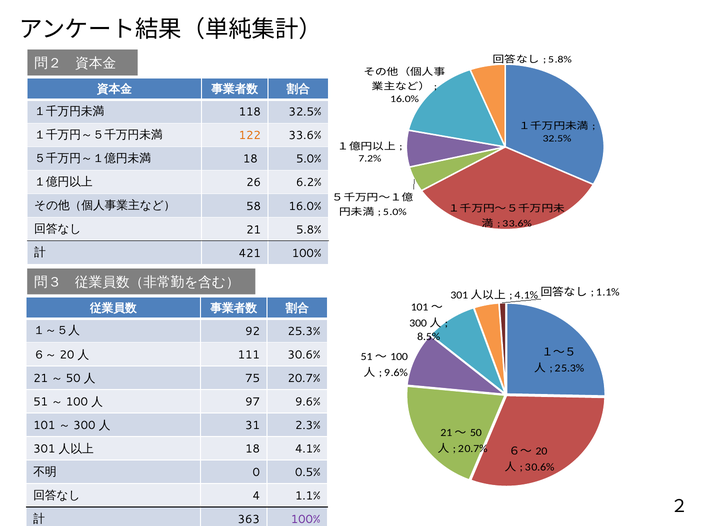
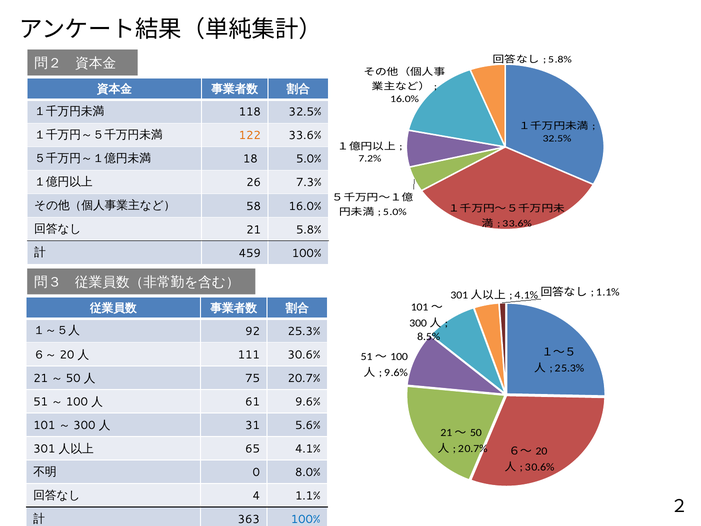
6.2%: 6.2% -> 7.3%
421: 421 -> 459
97: 97 -> 61
2.3%: 2.3% -> 5.6%
18 at (253, 449): 18 -> 65
0.5%: 0.5% -> 8.0%
100% at (306, 519) colour: purple -> blue
